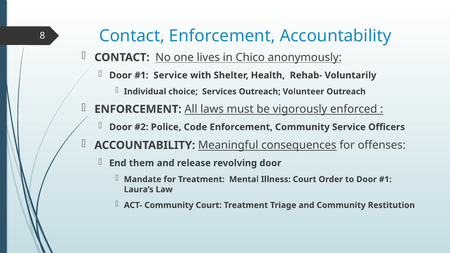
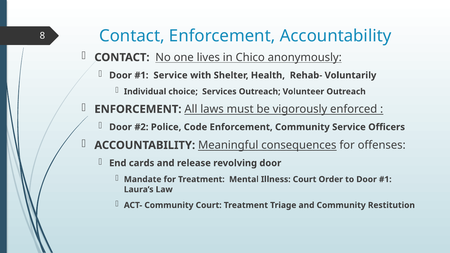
them: them -> cards
